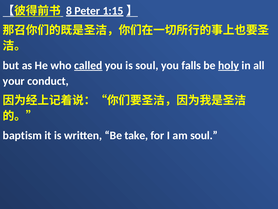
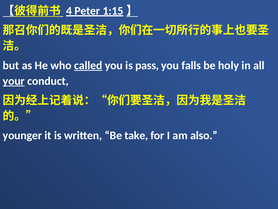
8: 8 -> 4
is soul: soul -> pass
holy underline: present -> none
your underline: none -> present
baptism: baptism -> younger
am soul: soul -> also
